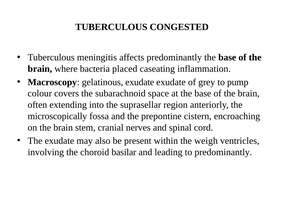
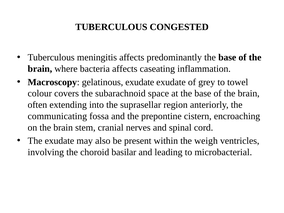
bacteria placed: placed -> affects
pump: pump -> towel
microscopically: microscopically -> communicating
to predominantly: predominantly -> microbacterial
